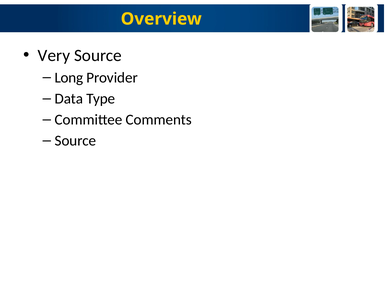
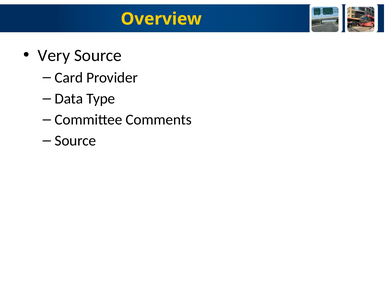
Long: Long -> Card
